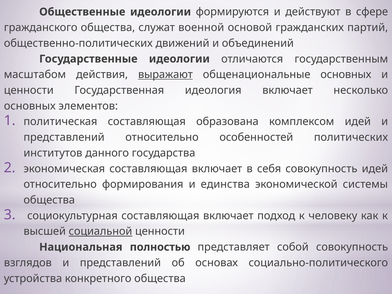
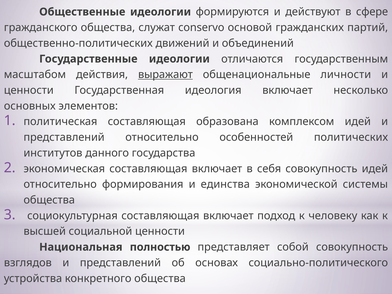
военной: военной -> conservo
общенациональные основных: основных -> личности
социальной underline: present -> none
